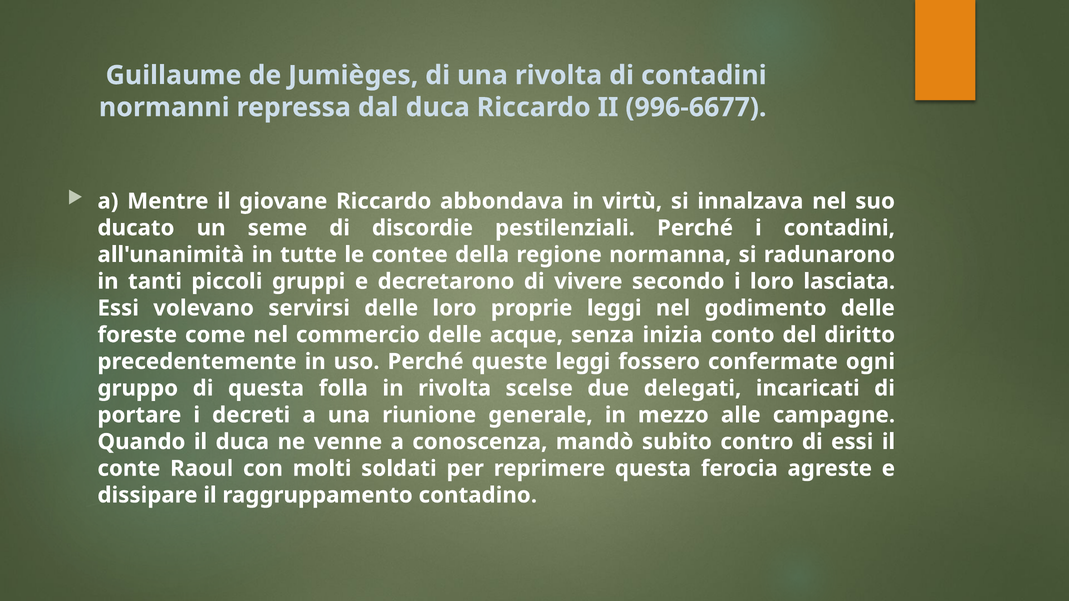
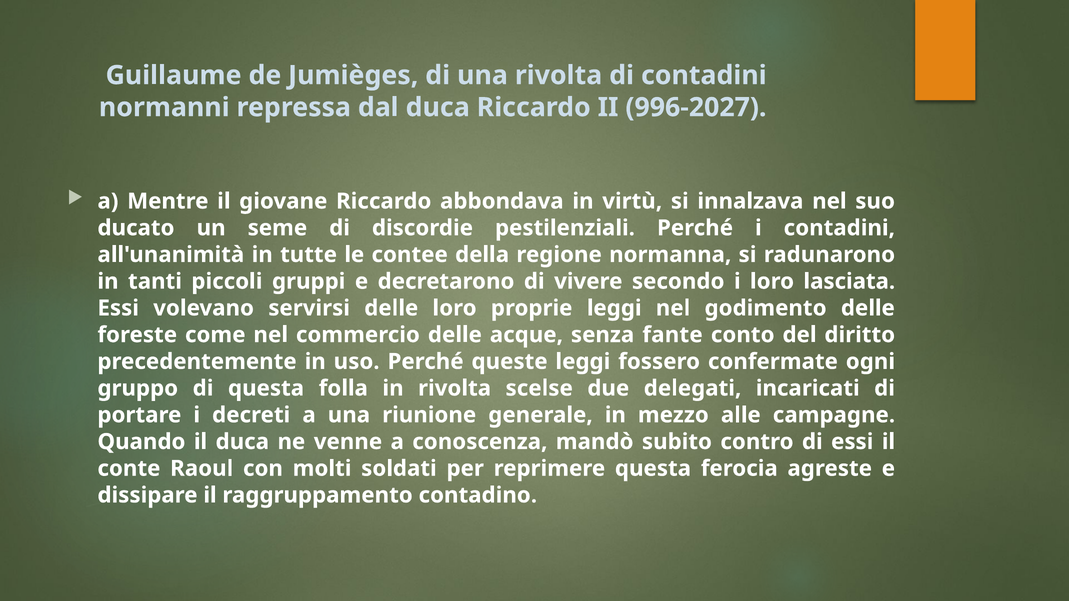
996-6677: 996-6677 -> 996-2027
inizia: inizia -> fante
